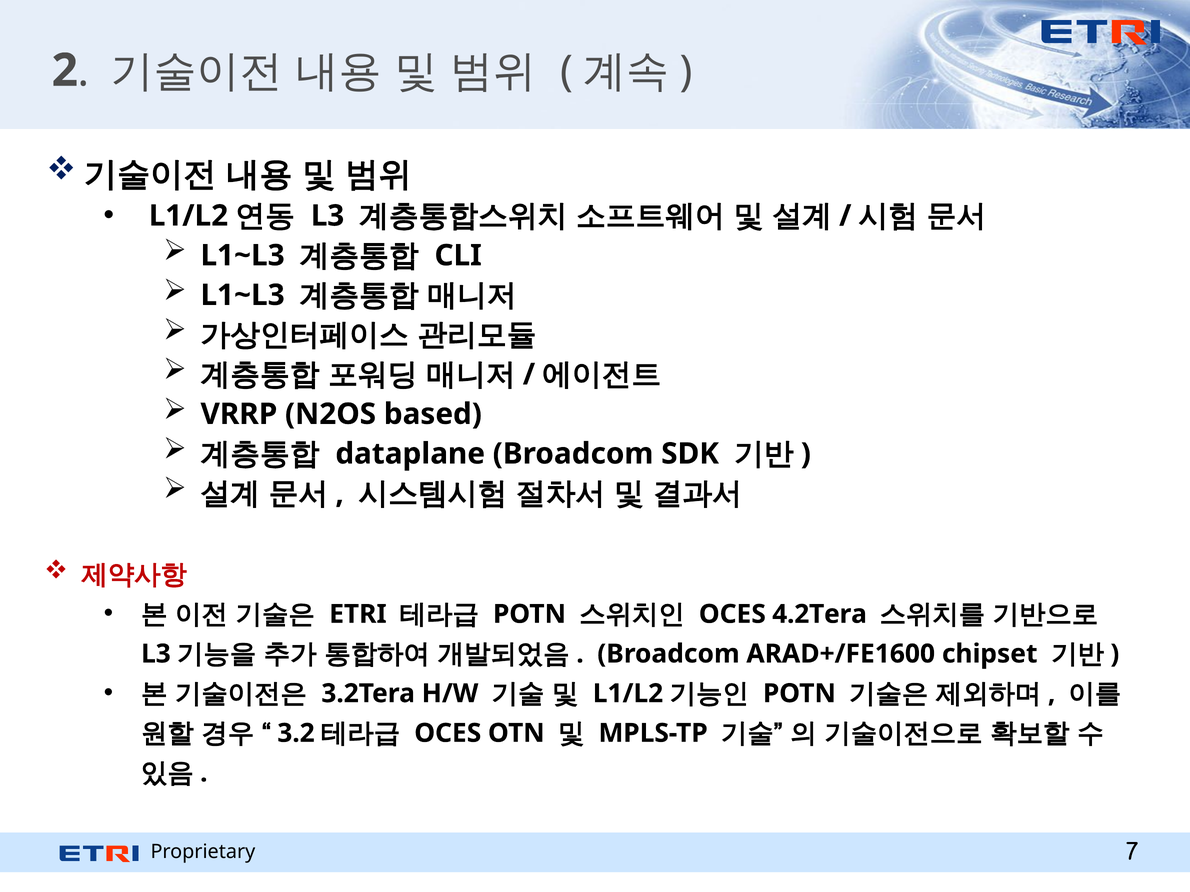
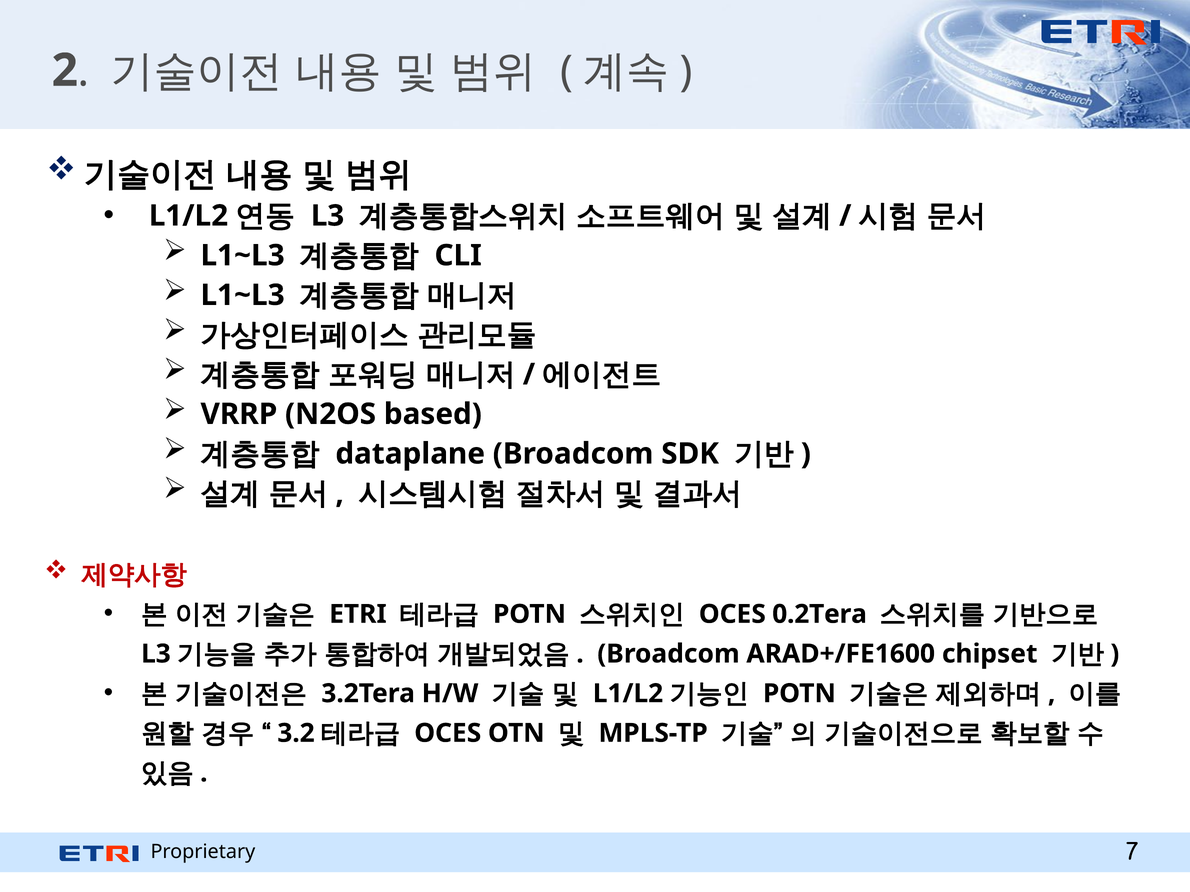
4.2Tera: 4.2Tera -> 0.2Tera
